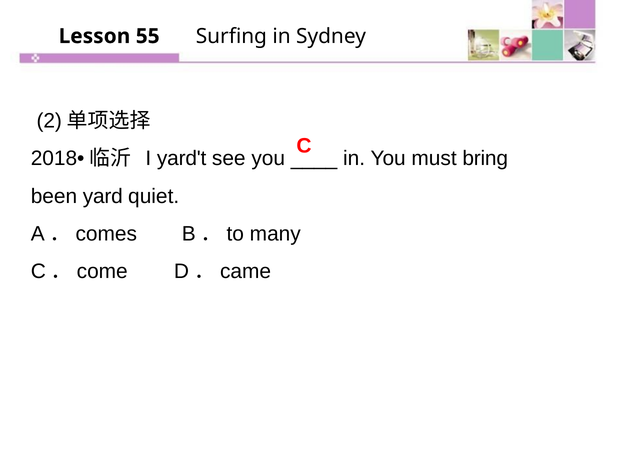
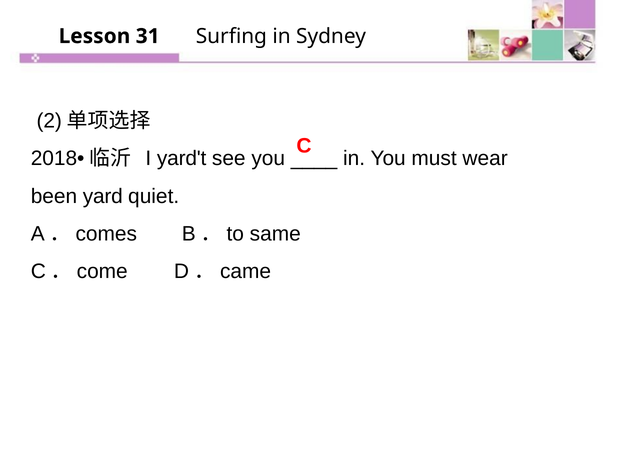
55: 55 -> 31
bring: bring -> wear
many: many -> same
